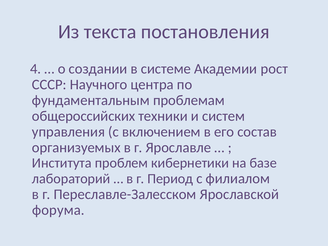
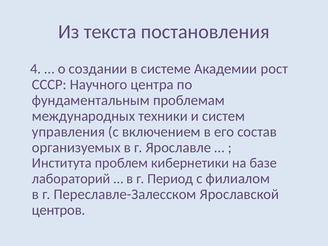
общероссийских: общероссийских -> международных
форума: форума -> центров
